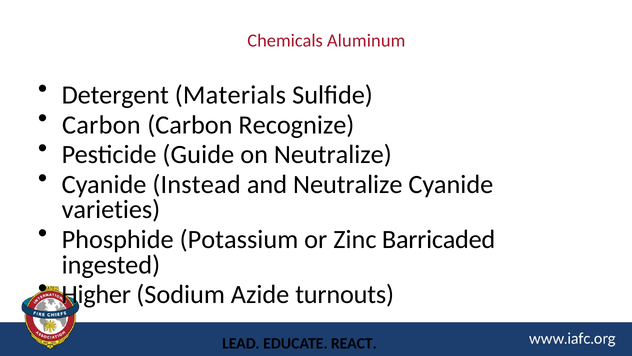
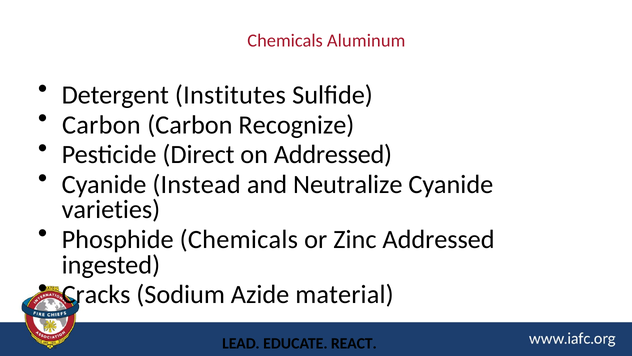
Materials: Materials -> Institutes
Guide: Guide -> Direct
on Neutralize: Neutralize -> Addressed
Phosphide Potassium: Potassium -> Chemicals
Zinc Barricaded: Barricaded -> Addressed
Higher: Higher -> Cracks
turnouts: turnouts -> material
